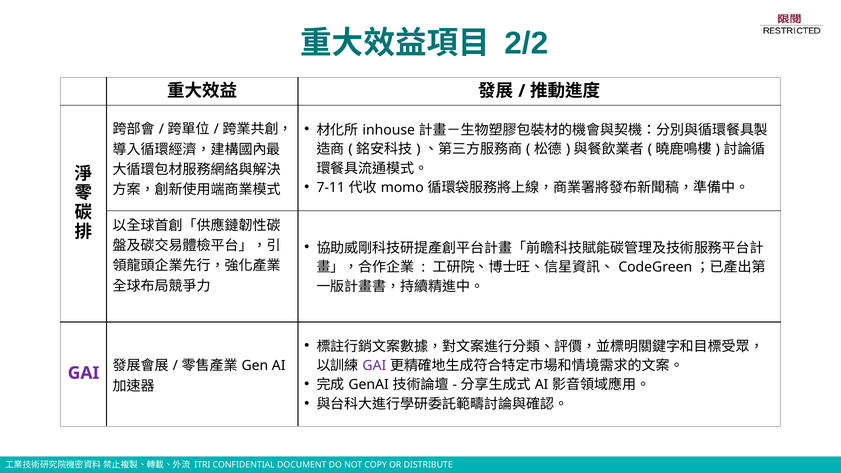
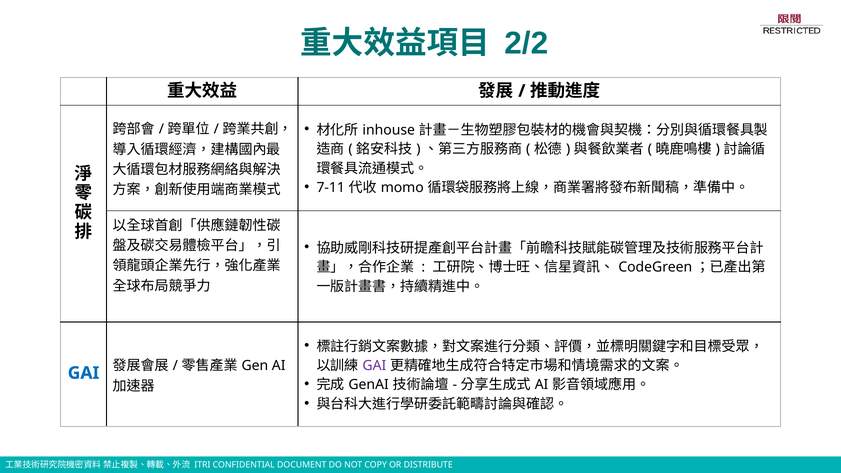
GAI at (84, 373) colour: purple -> blue
